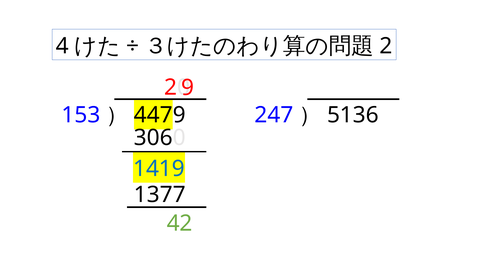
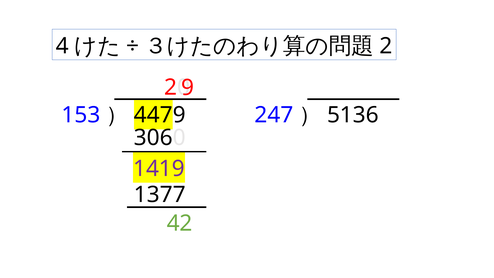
1419 colour: blue -> purple
